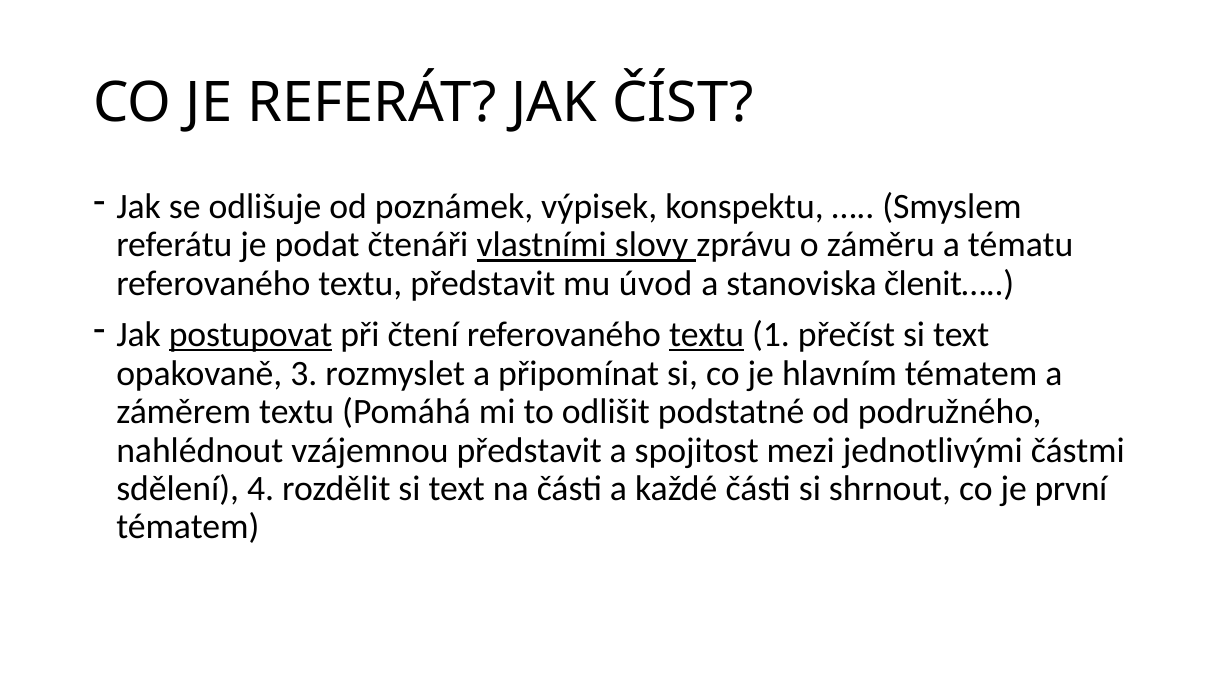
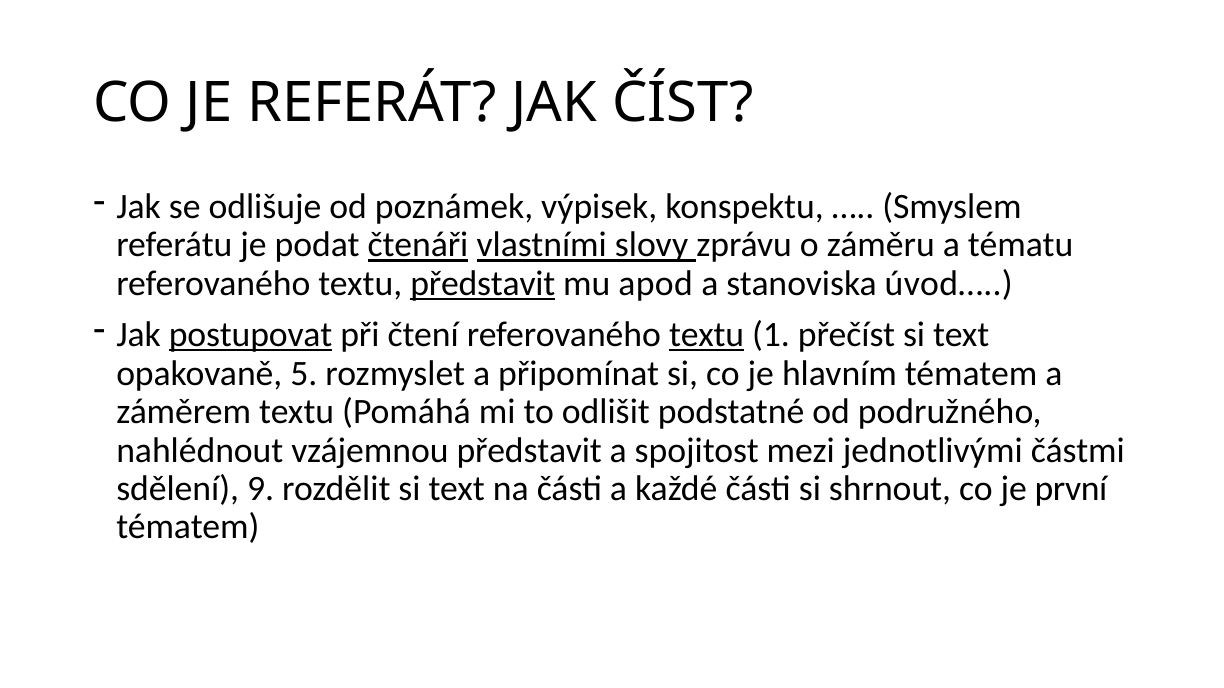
čtenáři underline: none -> present
představit at (483, 284) underline: none -> present
úvod: úvod -> apod
členit…: členit… -> úvod…
3: 3 -> 5
4: 4 -> 9
